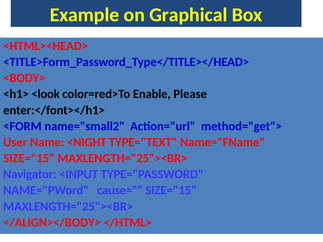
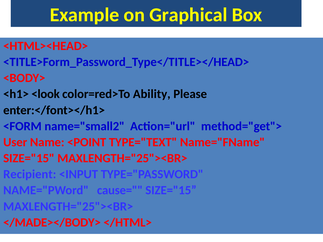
Enable: Enable -> Ability
<NIGHT: <NIGHT -> <POINT
Navigator: Navigator -> Recipient
</ALIGN></BODY>: </ALIGN></BODY> -> </MADE></BODY>
